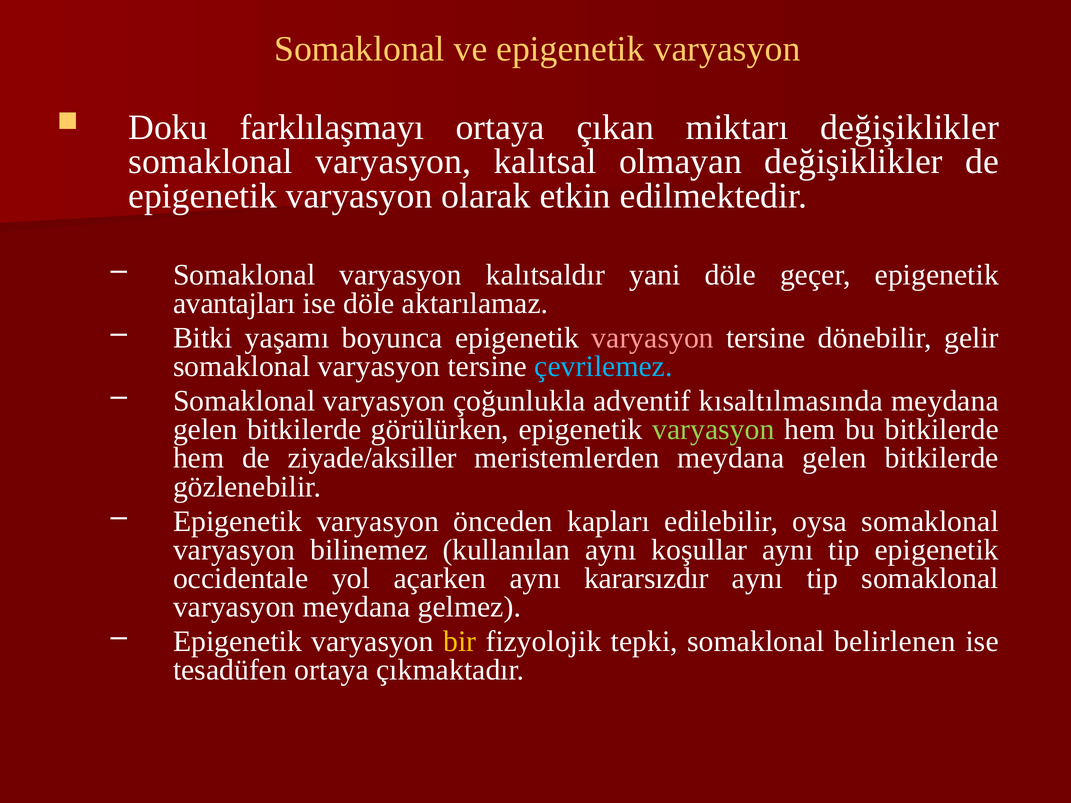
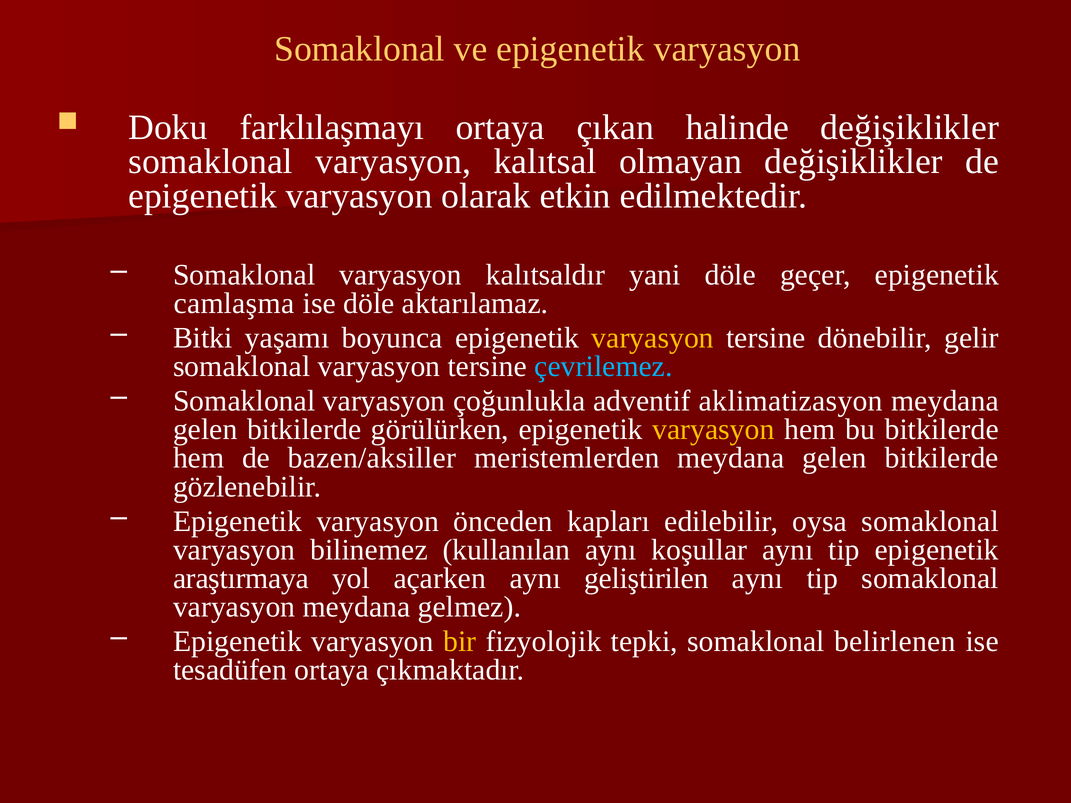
miktarı: miktarı -> halinde
avantajları: avantajları -> camlaşma
varyasyon at (653, 338) colour: pink -> yellow
kısaltılmasında: kısaltılmasında -> aklimatizasyon
varyasyon at (713, 430) colour: light green -> yellow
ziyade/aksiller: ziyade/aksiller -> bazen/aksiller
occidentale: occidentale -> araştırmaya
kararsızdır: kararsızdır -> geliştirilen
